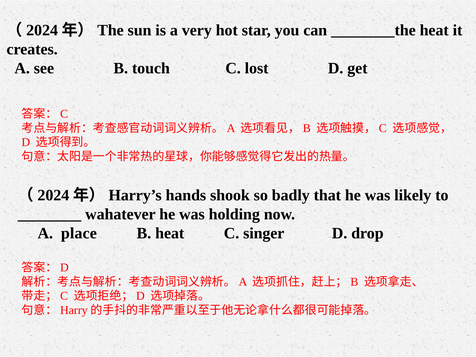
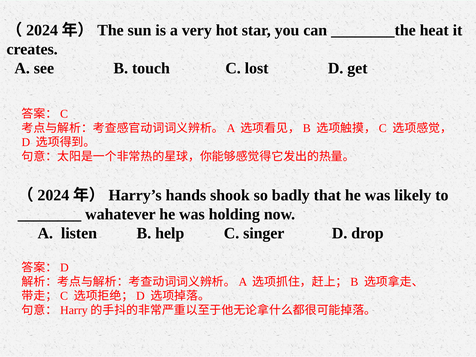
place: place -> listen
B heat: heat -> help
